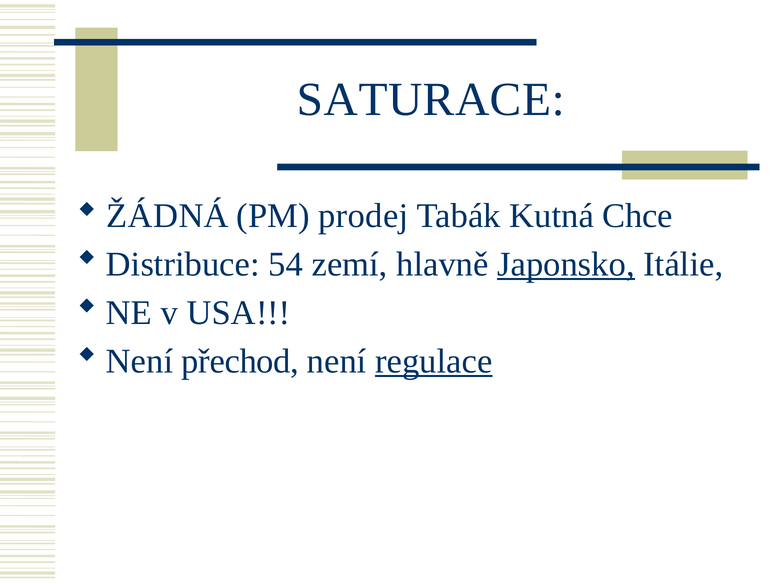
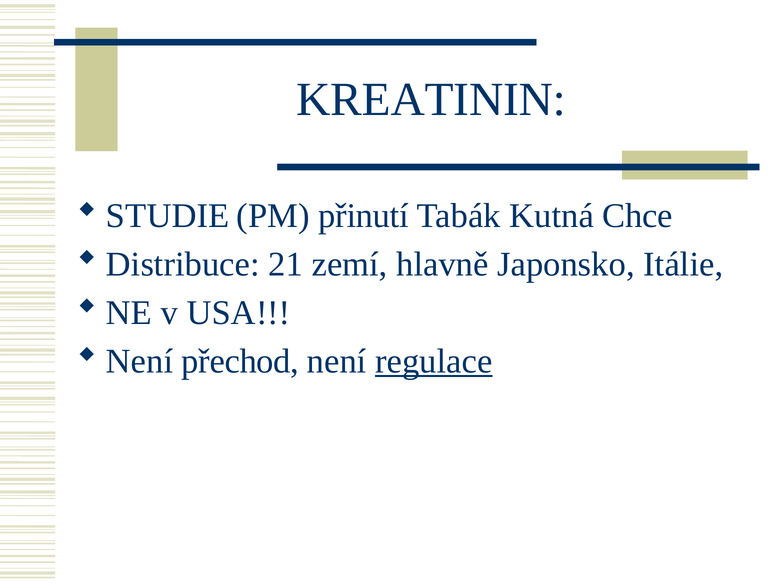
SATURACE: SATURACE -> KREATININ
ŽÁDNÁ: ŽÁDNÁ -> STUDIE
prodej: prodej -> přinutí
54: 54 -> 21
Japonsko underline: present -> none
